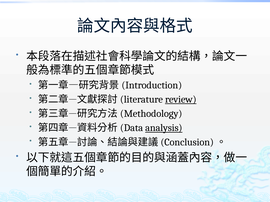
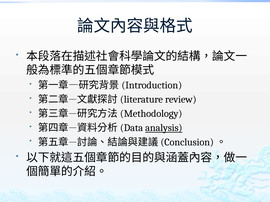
review underline: present -> none
